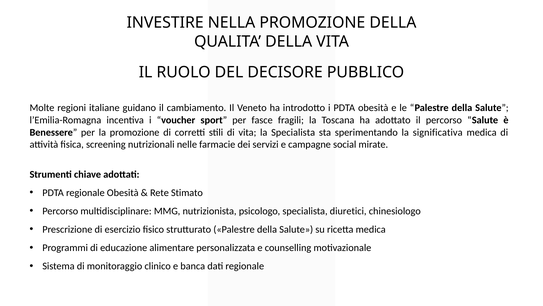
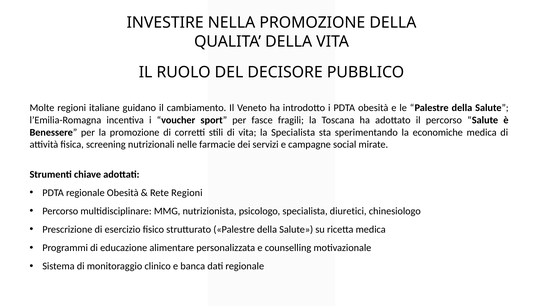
significativa: significativa -> economiche
Rete Stimato: Stimato -> Regioni
